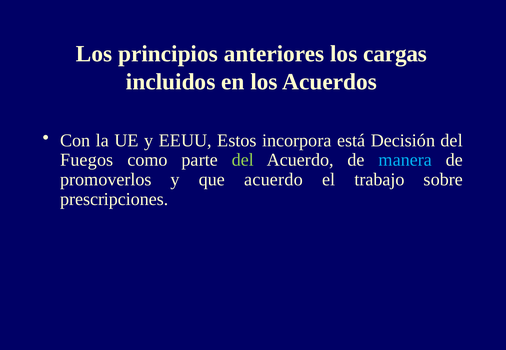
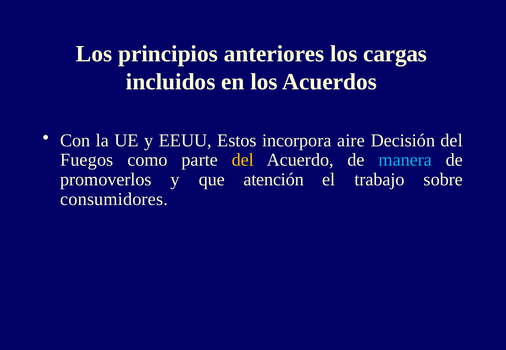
está: está -> aire
del at (243, 160) colour: light green -> yellow
que acuerdo: acuerdo -> atención
prescripciones: prescripciones -> consumidores
